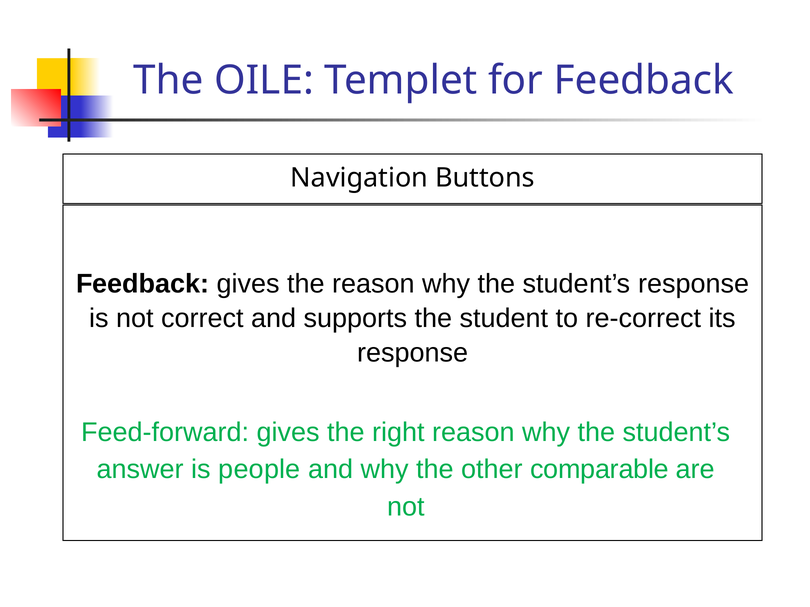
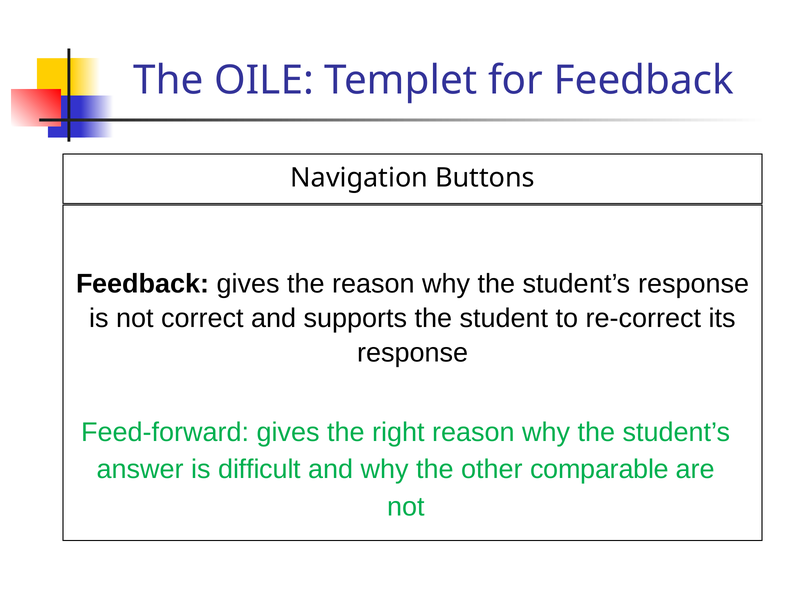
people: people -> difficult
